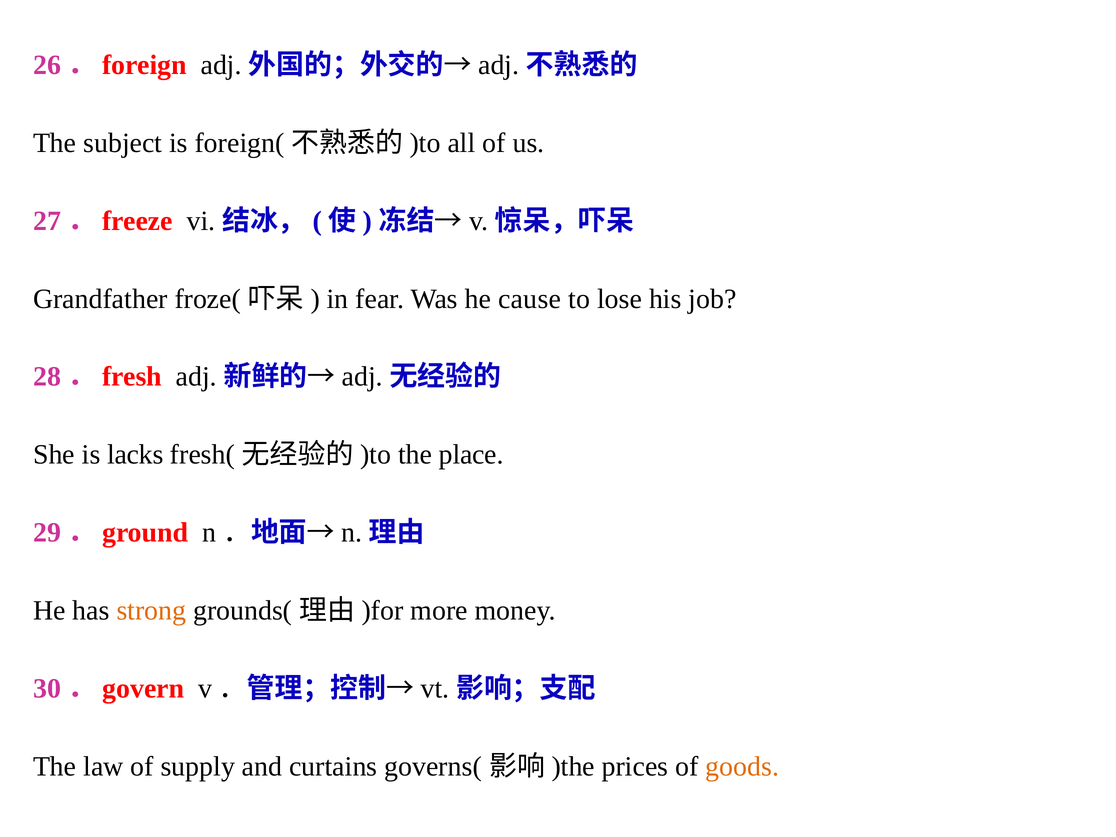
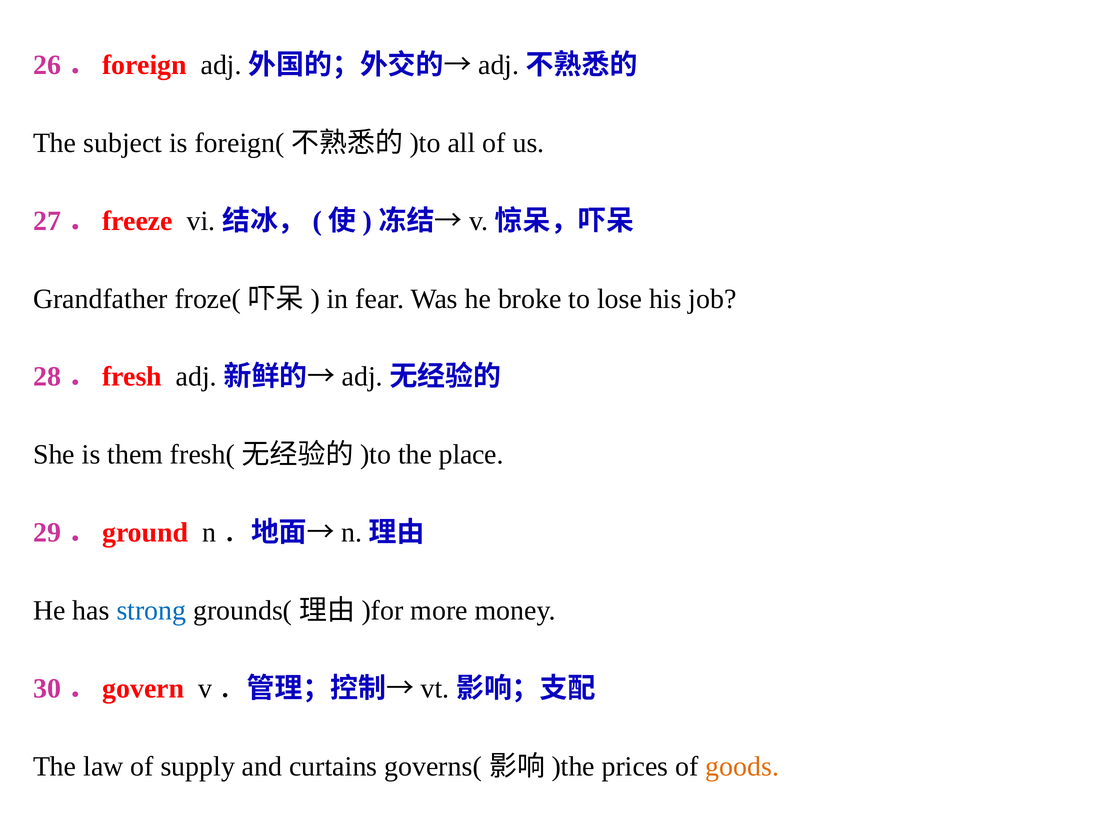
cause: cause -> broke
lacks: lacks -> them
strong colour: orange -> blue
